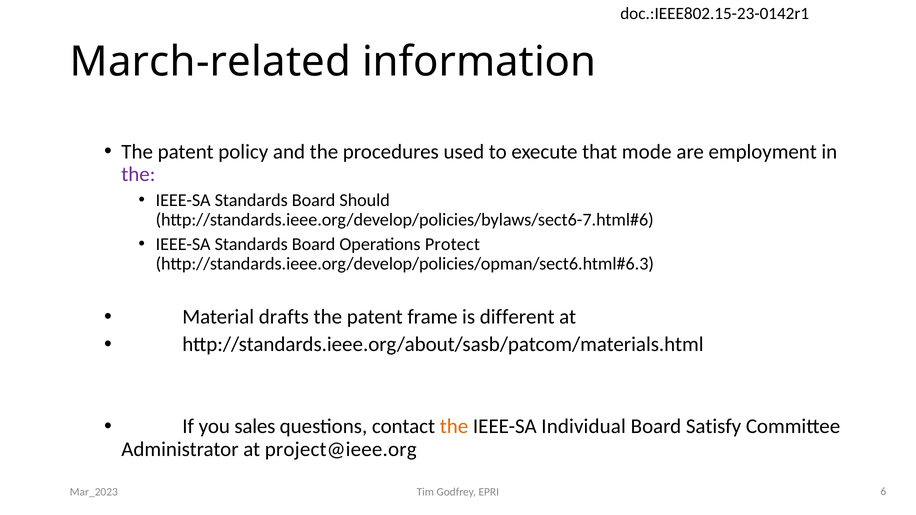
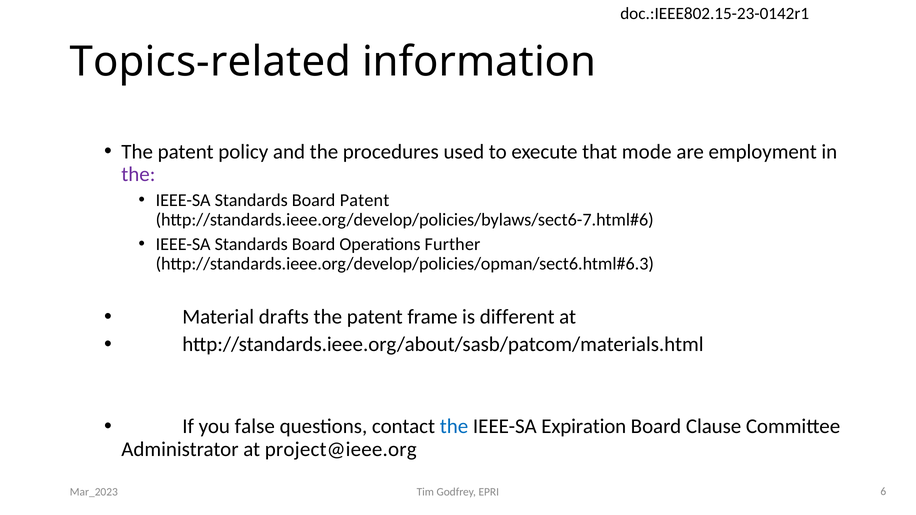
March-related: March-related -> Topics-related
Board Should: Should -> Patent
Protect: Protect -> Further
sales: sales -> false
the at (454, 427) colour: orange -> blue
Individual: Individual -> Expiration
Satisfy: Satisfy -> Clause
